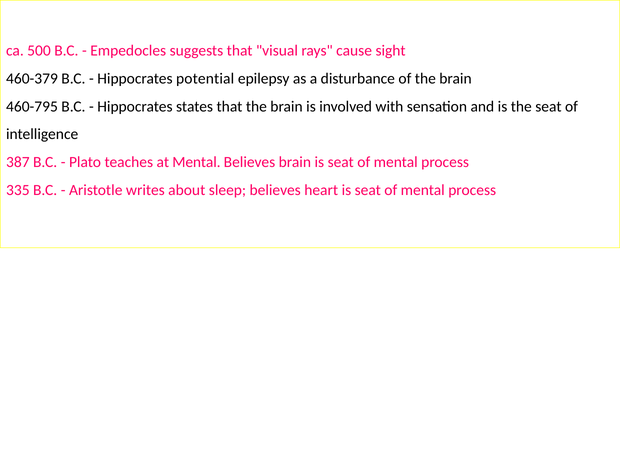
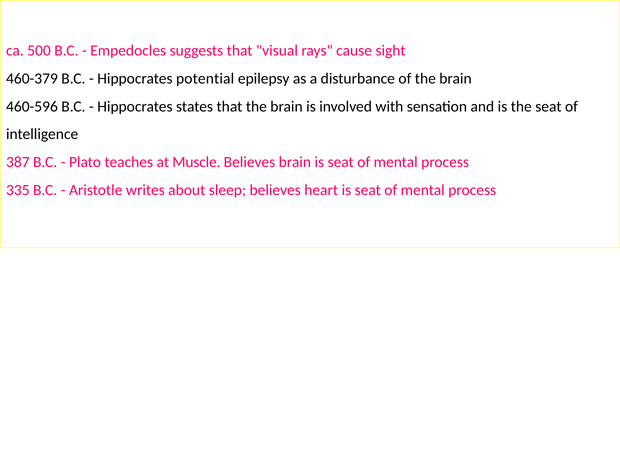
460-795: 460-795 -> 460-596
at Mental: Mental -> Muscle
